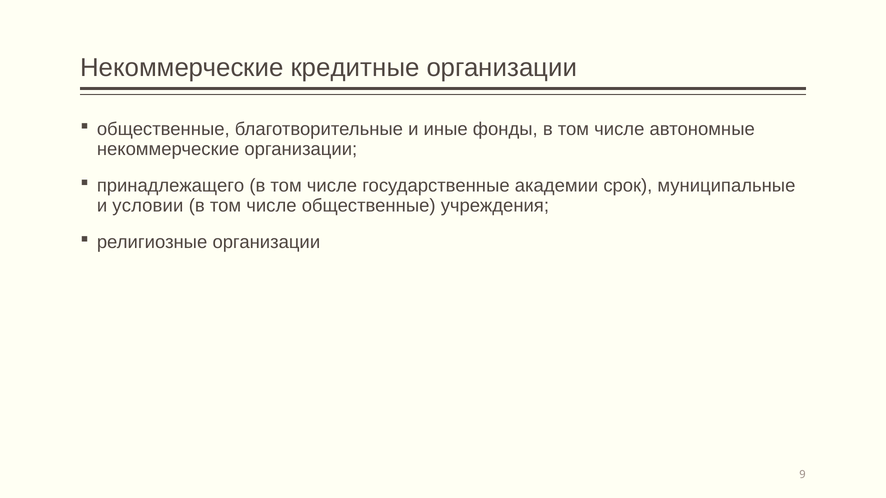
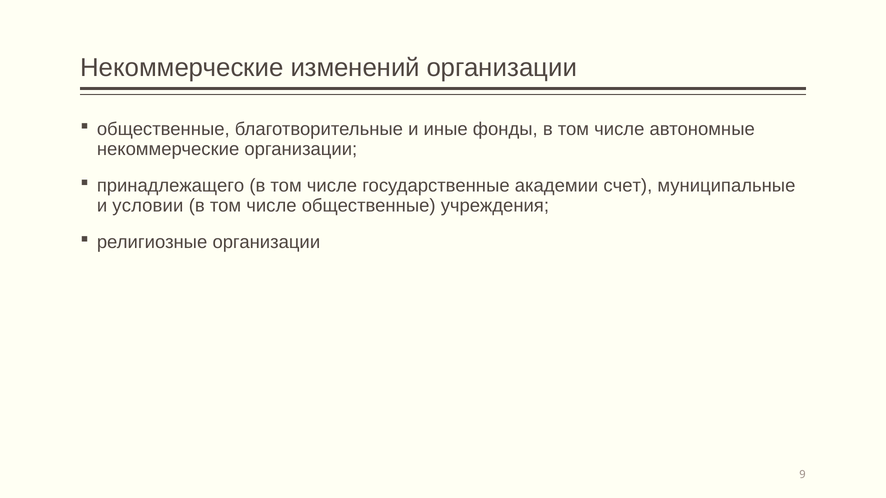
кредитные: кредитные -> изменений
срок: срок -> счет
